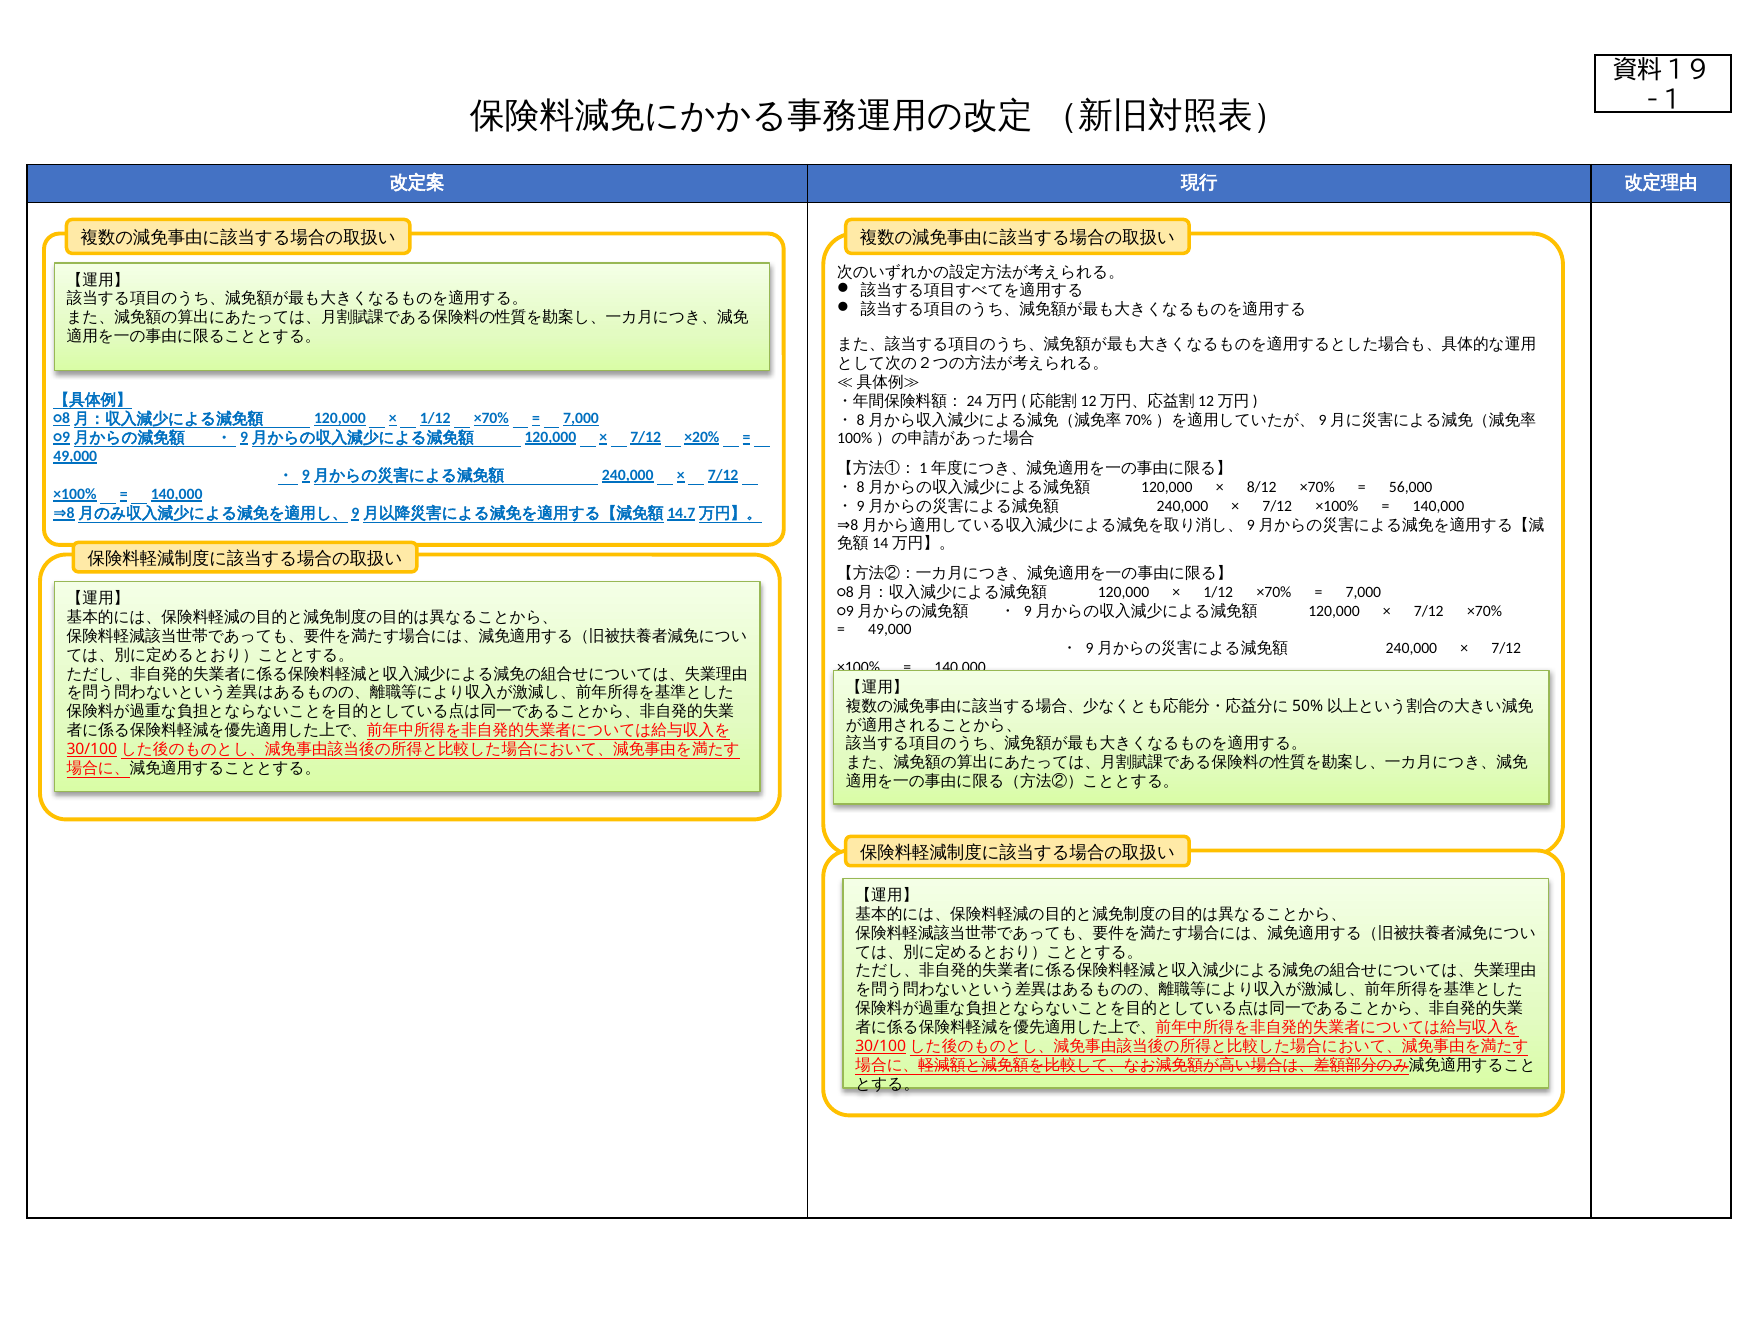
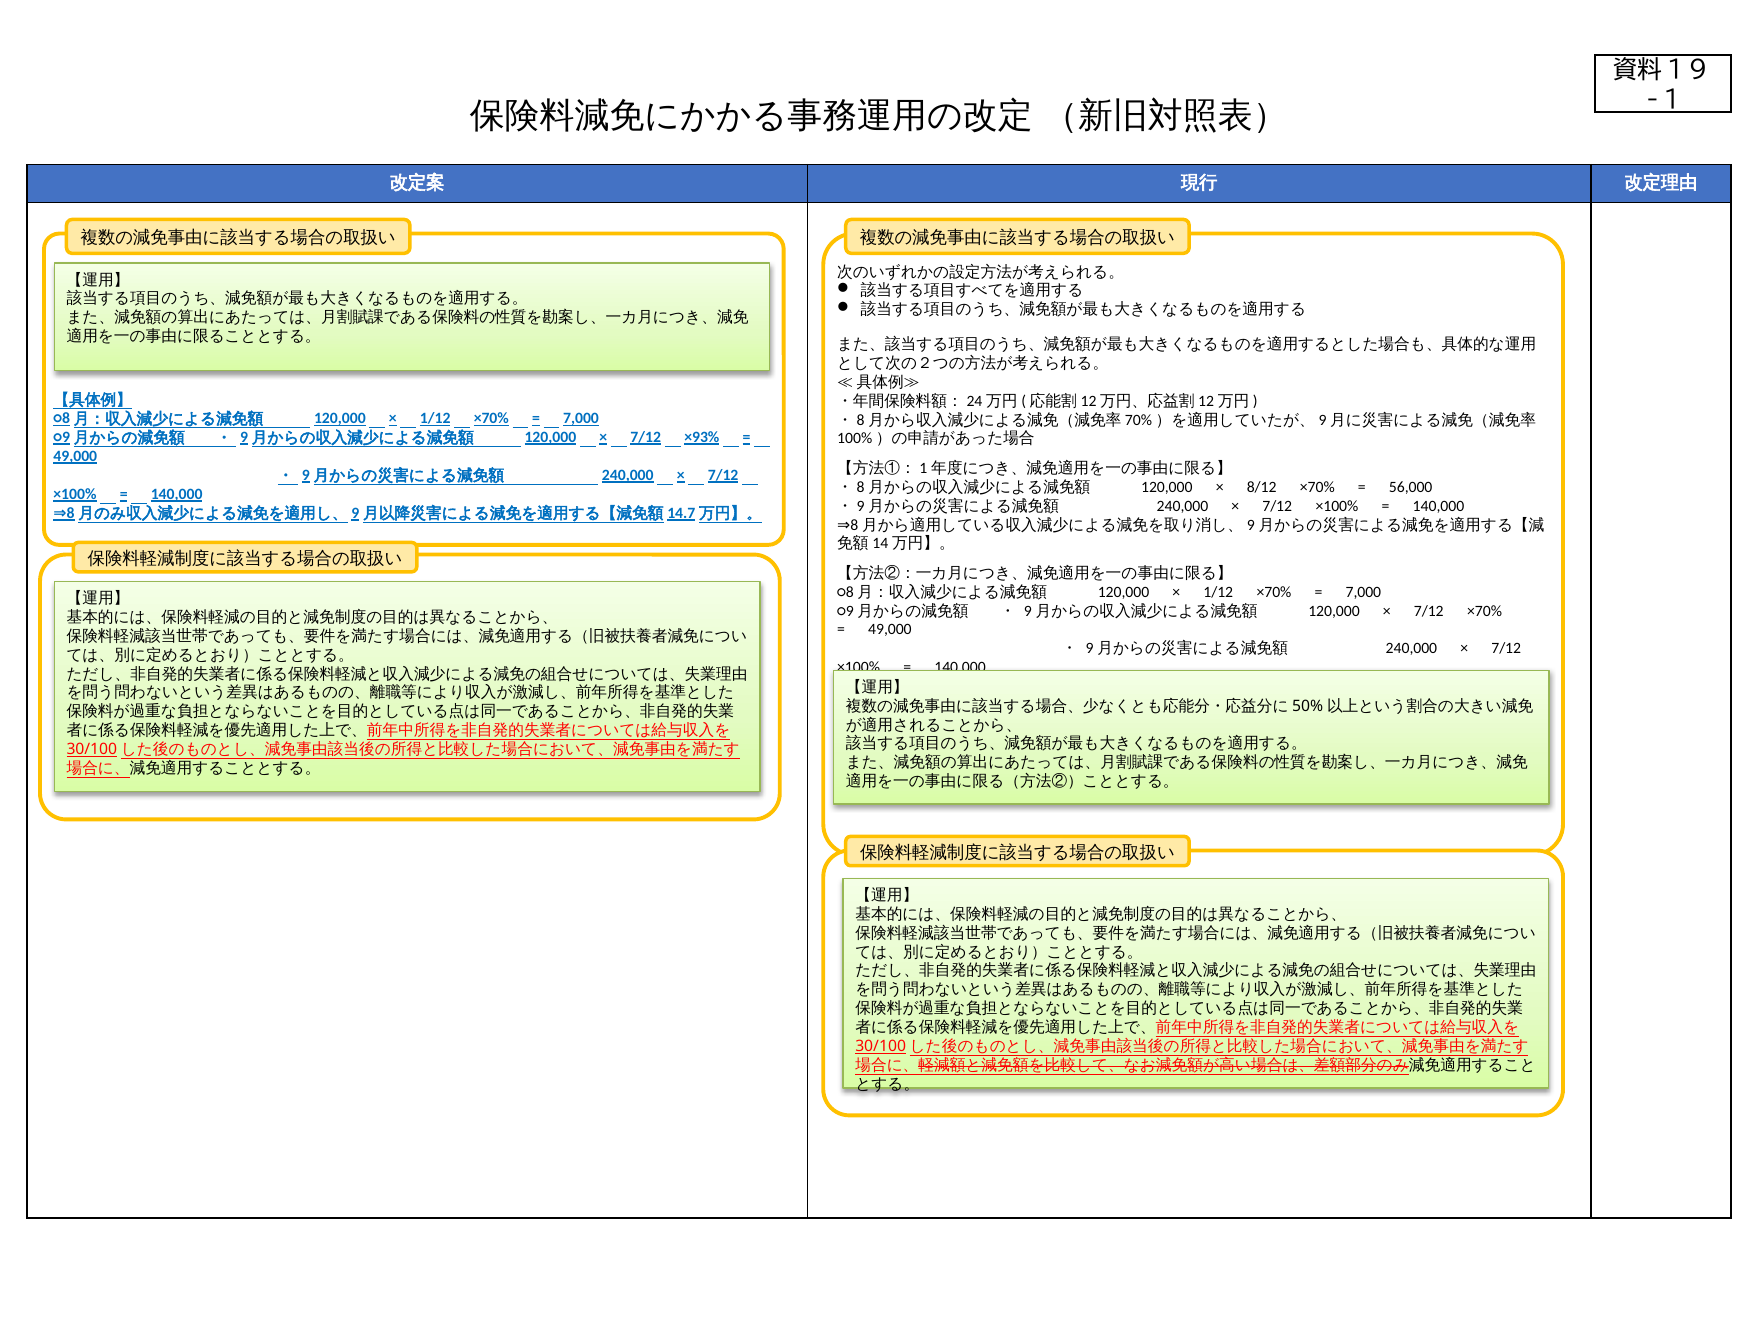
×20%: ×20% -> ×93%
